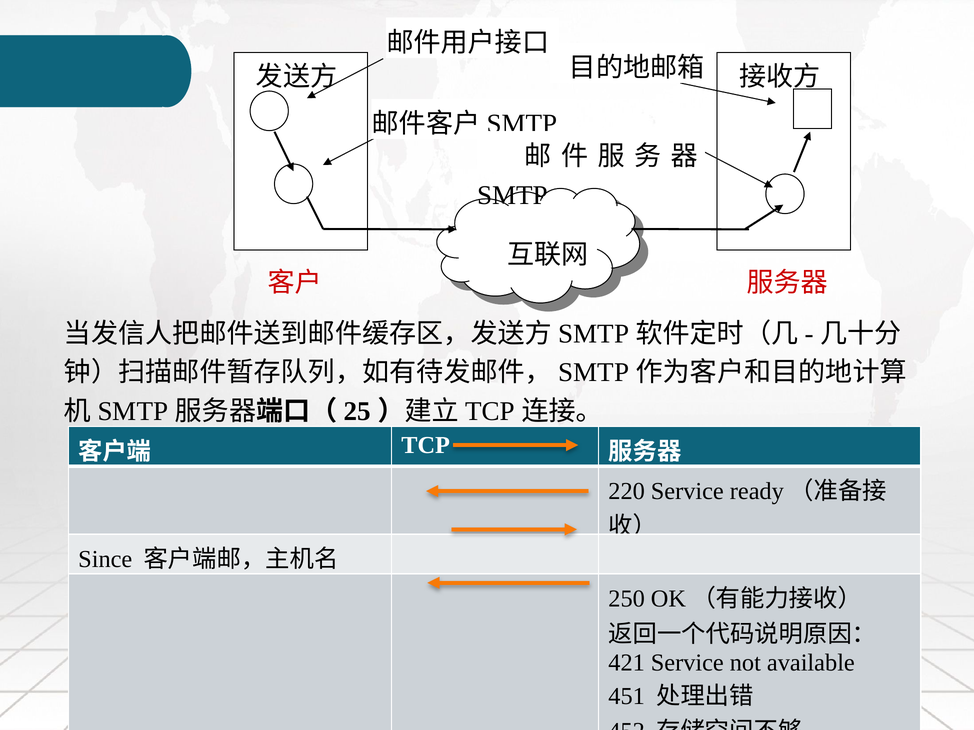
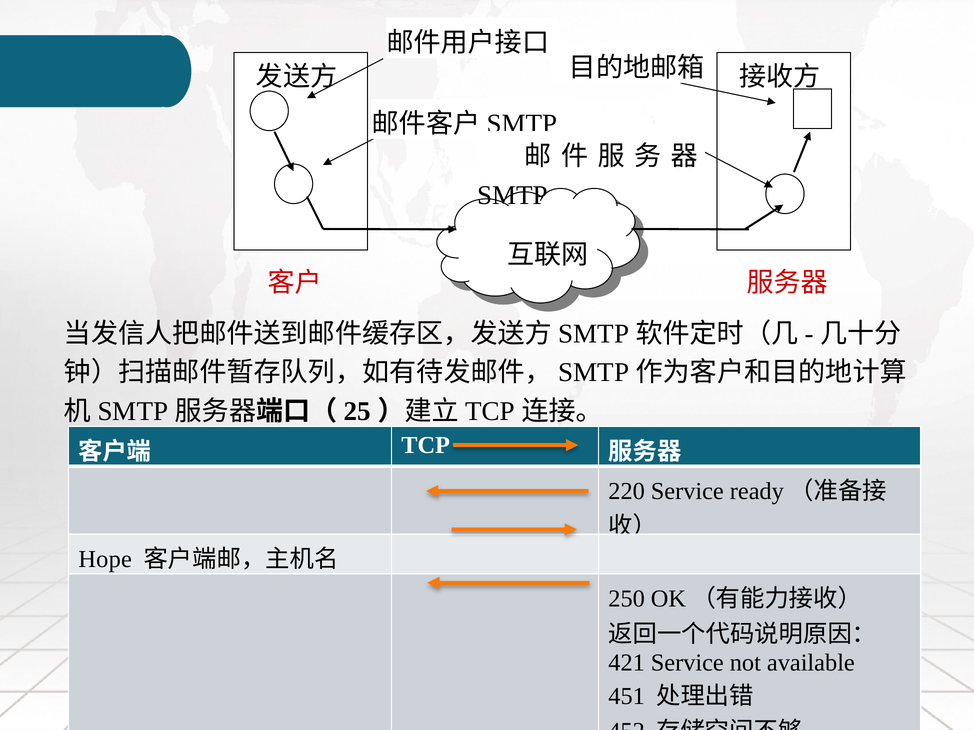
Since: Since -> Hope
